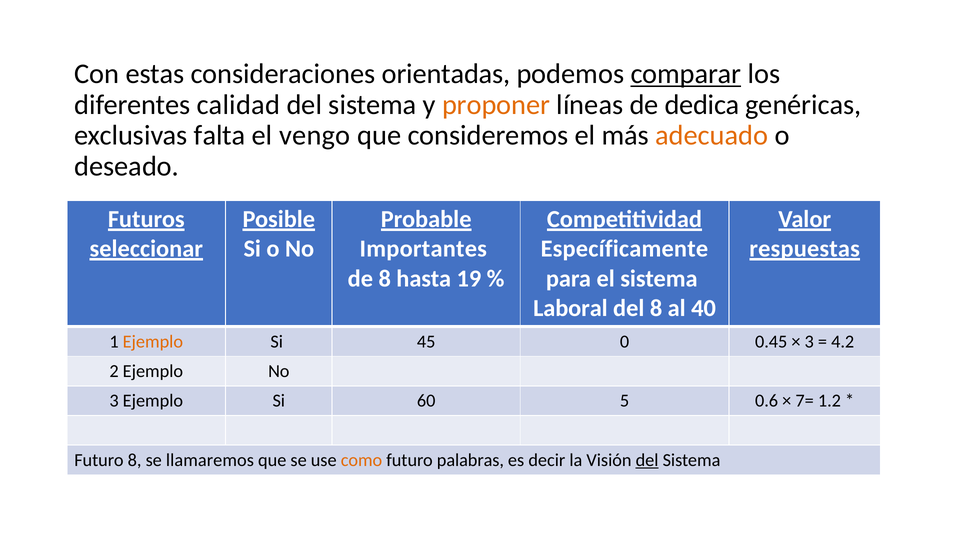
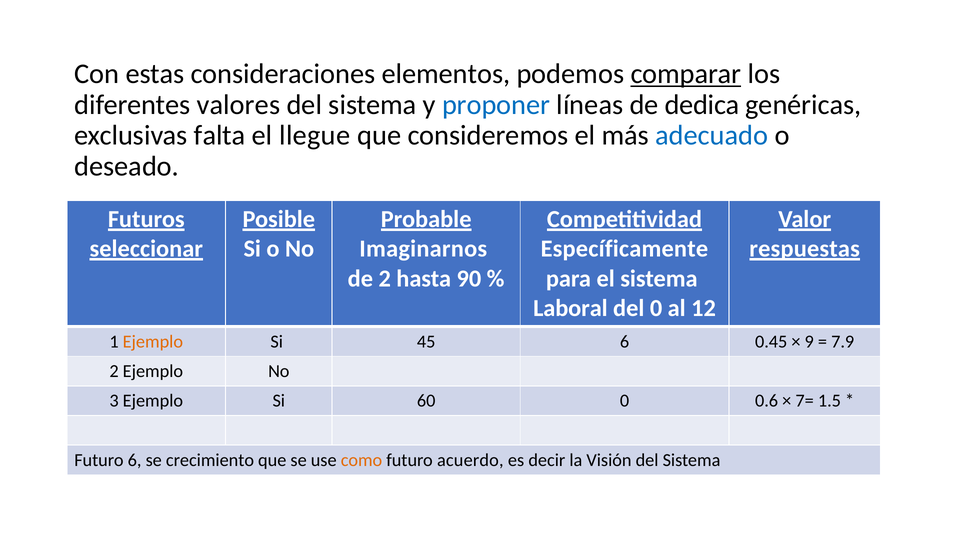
orientadas: orientadas -> elementos
calidad: calidad -> valores
proponer colour: orange -> blue
vengo: vengo -> llegue
adecuado colour: orange -> blue
Importantes: Importantes -> Imaginarnos
de 8: 8 -> 2
19: 19 -> 90
del 8: 8 -> 0
40: 40 -> 12
45 0: 0 -> 6
3 at (809, 342): 3 -> 9
4.2: 4.2 -> 7.9
60 5: 5 -> 0
1.2: 1.2 -> 1.5
Futuro 8: 8 -> 6
llamaremos: llamaremos -> crecimiento
palabras: palabras -> acuerdo
del at (647, 460) underline: present -> none
